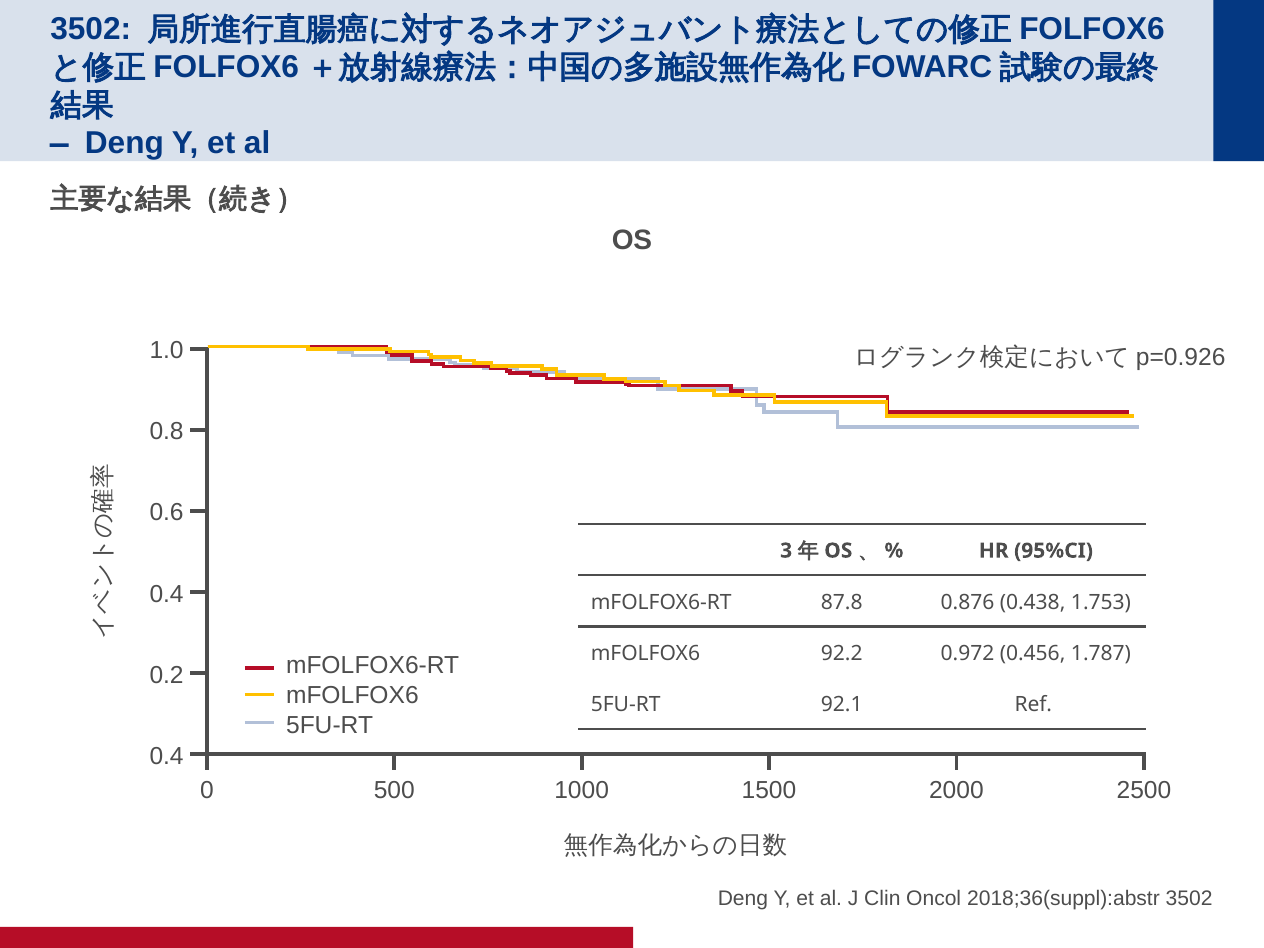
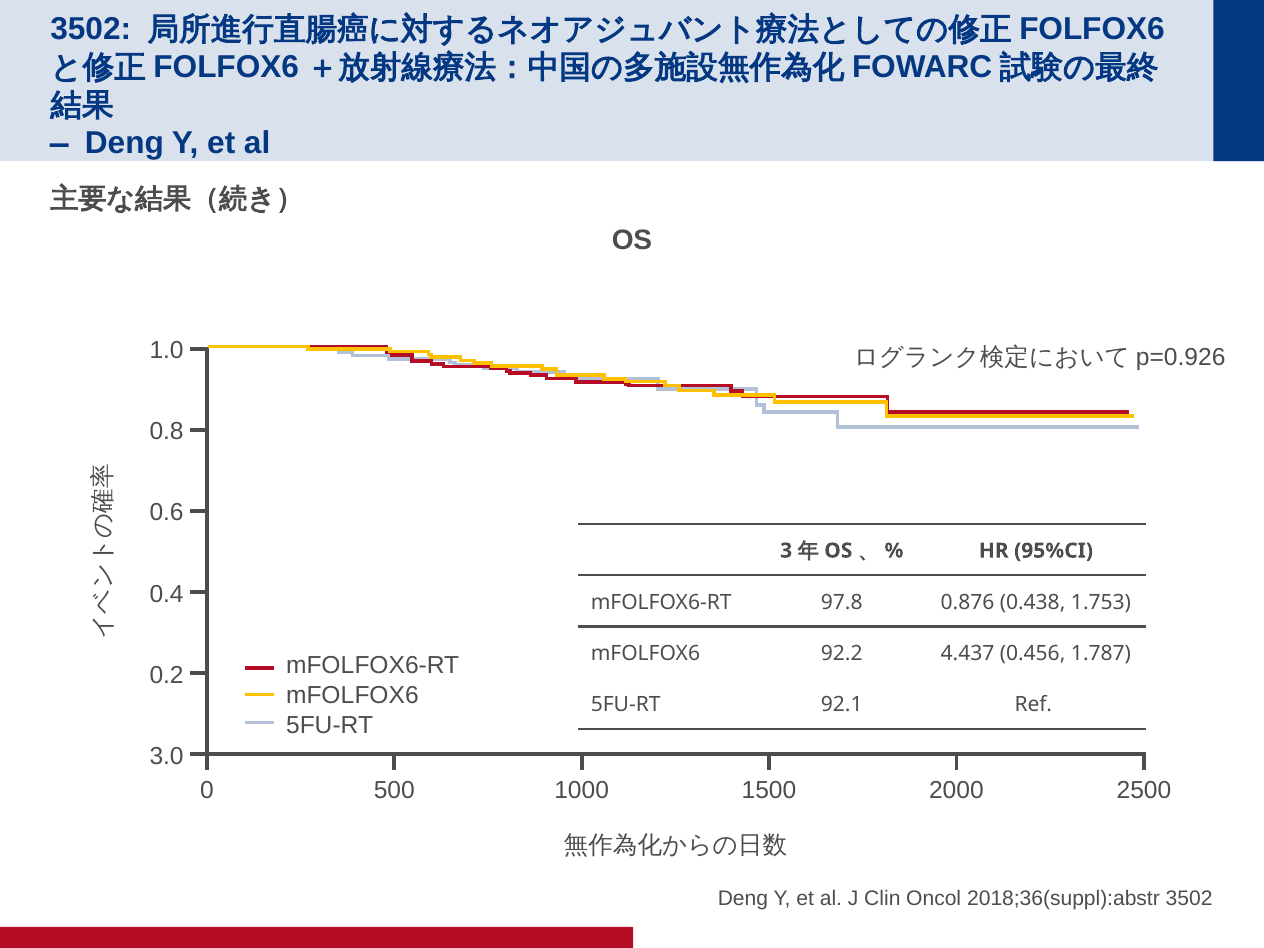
87.8: 87.8 -> 97.8
0.972: 0.972 -> 4.437
0.4 at (167, 756): 0.4 -> 3.0
